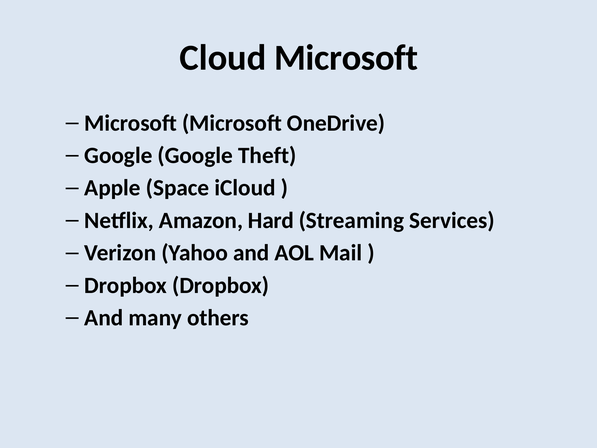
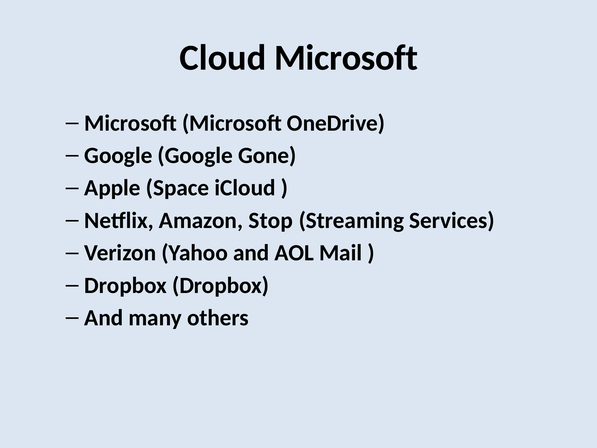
Theft: Theft -> Gone
Hard: Hard -> Stop
